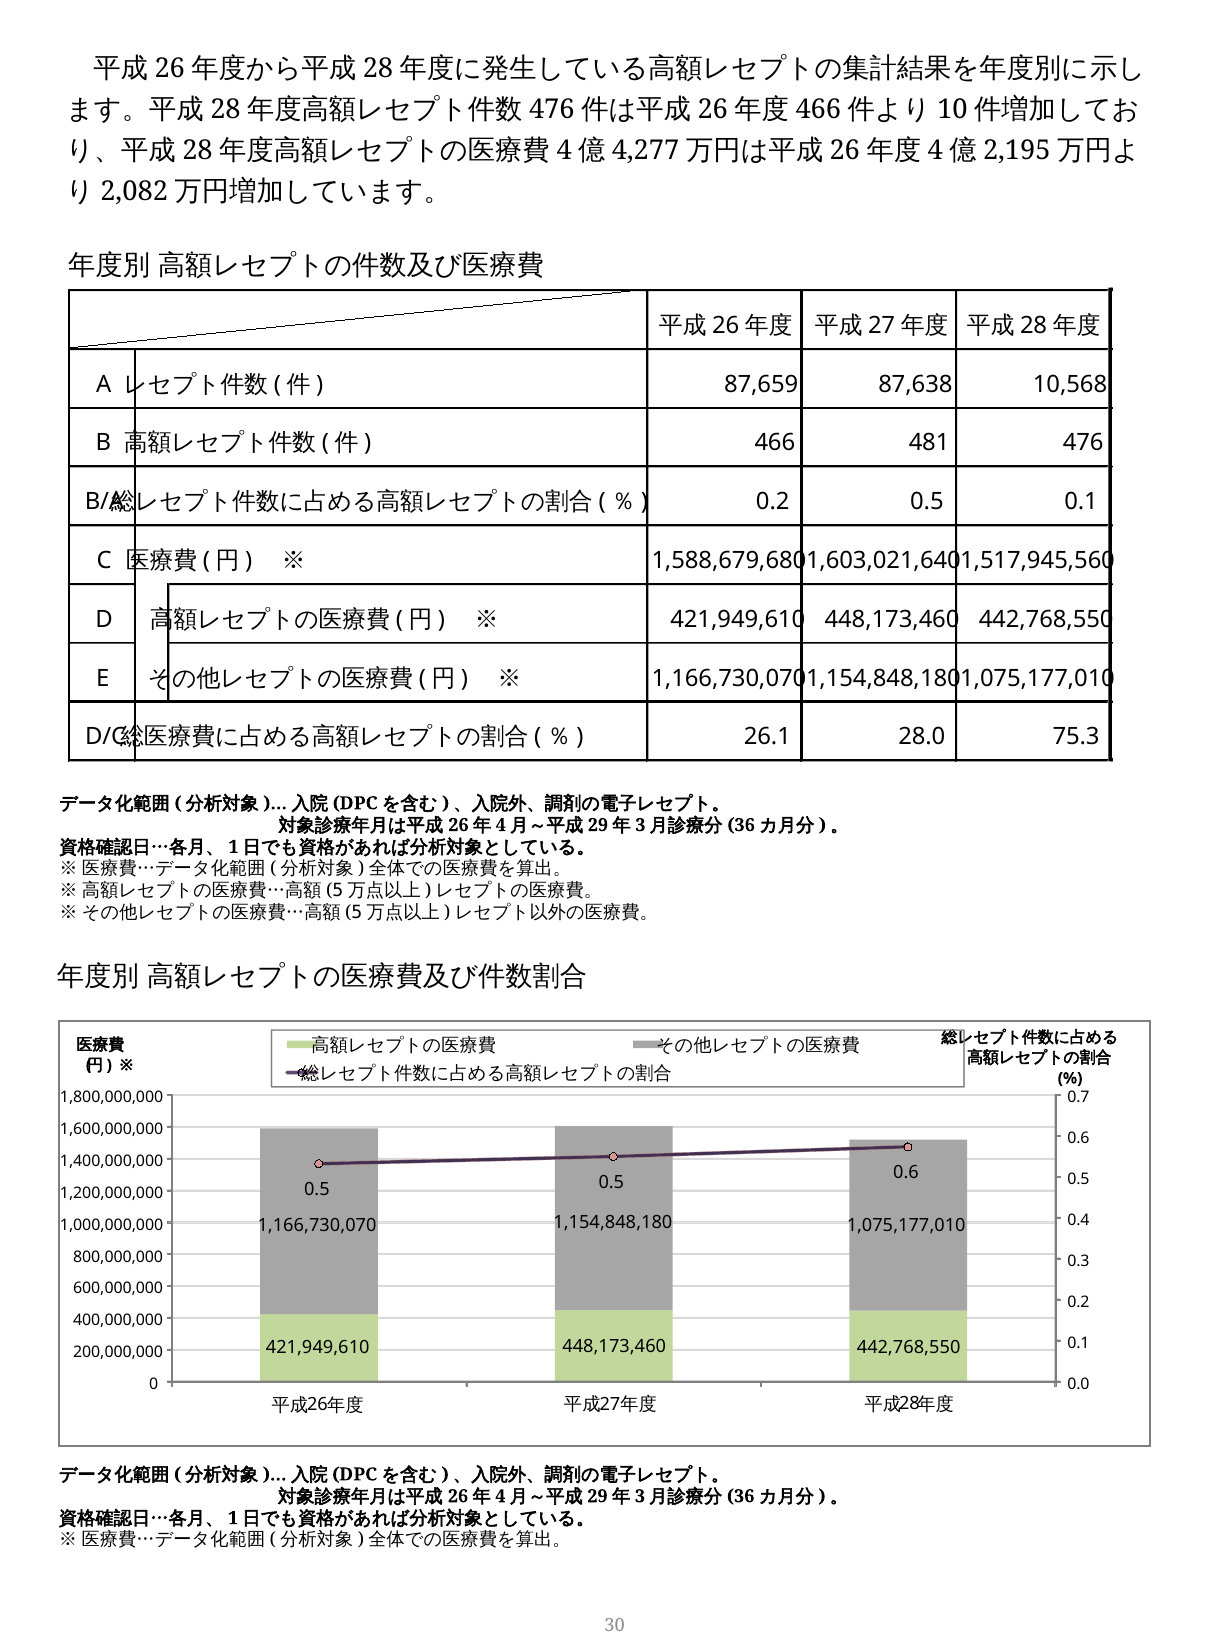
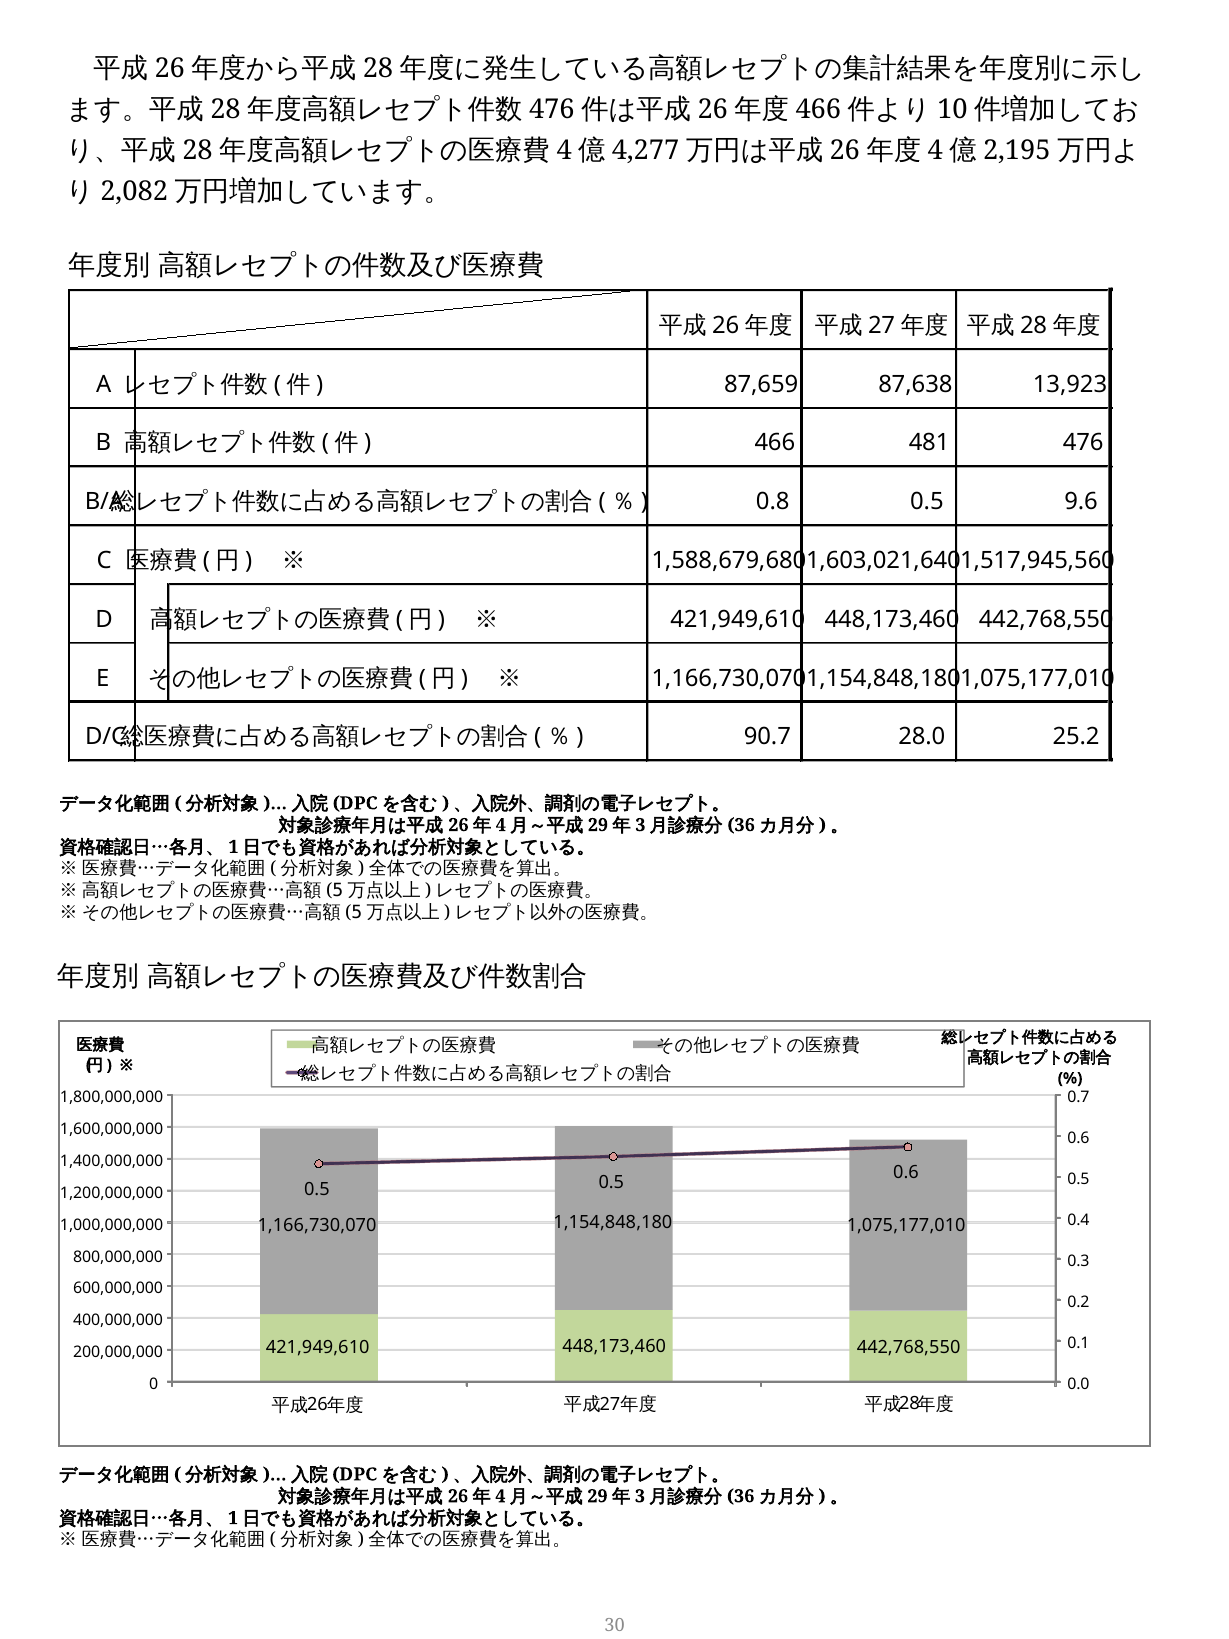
10,568: 10,568 -> 13,923
0.2 at (773, 502): 0.2 -> 0.8
0.5 0.1: 0.1 -> 9.6
26.1: 26.1 -> 90.7
75.3: 75.3 -> 25.2
